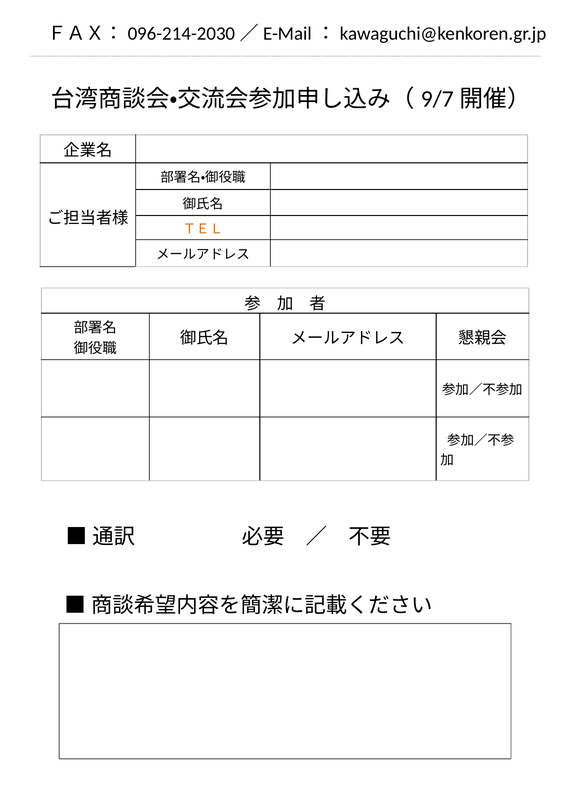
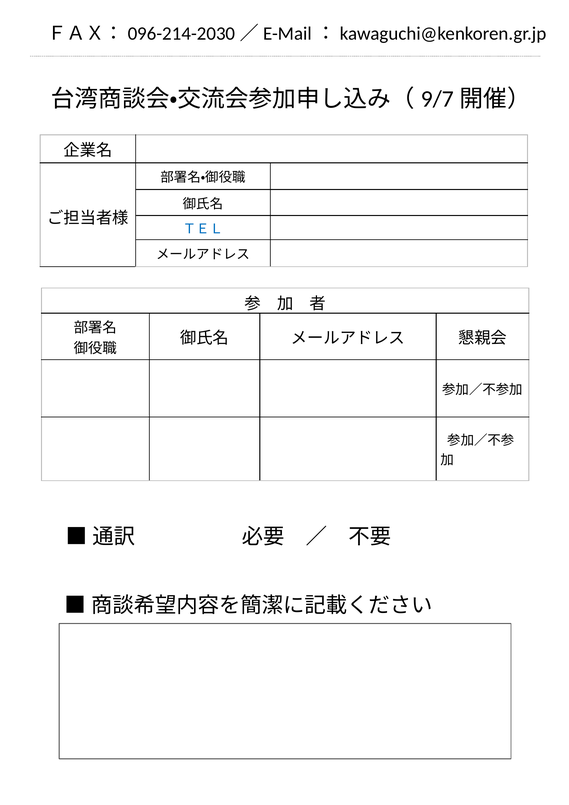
ＴＥＬ colour: orange -> blue
